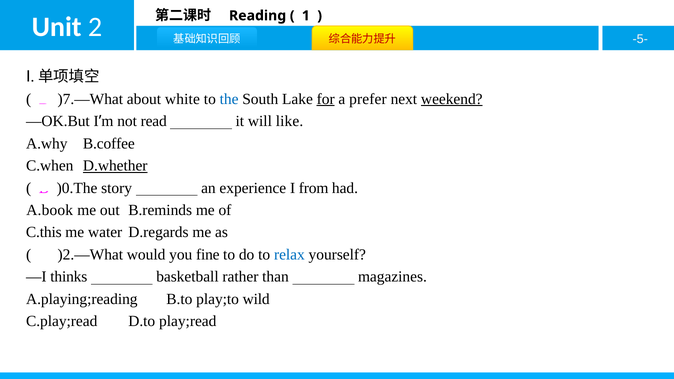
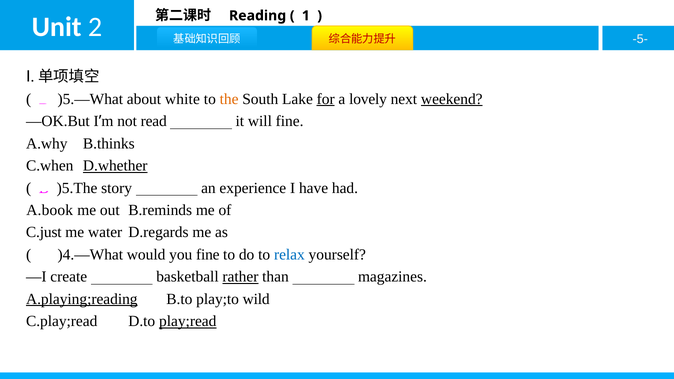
)7.—What: )7.—What -> )5.—What
the colour: blue -> orange
prefer: prefer -> lovely
will like: like -> fine
B.coffee: B.coffee -> B.thinks
)0.The: )0.The -> )5.The
from: from -> have
C.this: C.this -> C.just
)2.—What: )2.—What -> )4.—What
thinks: thinks -> create
rather underline: none -> present
A.playing;reading underline: none -> present
play;read underline: none -> present
